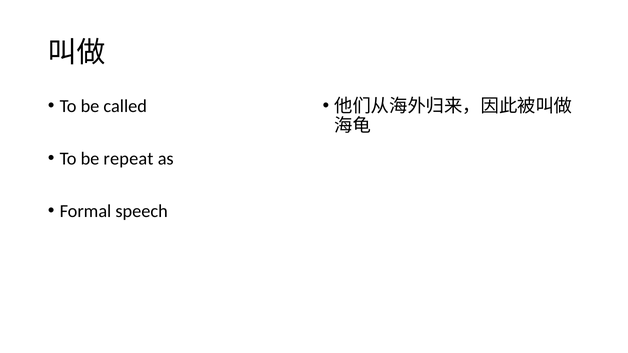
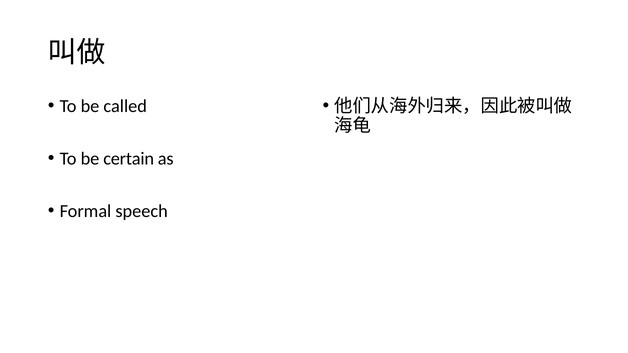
repeat: repeat -> certain
